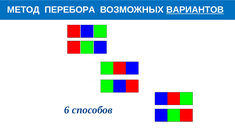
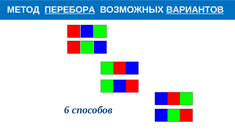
ПЕРЕБОРА underline: none -> present
